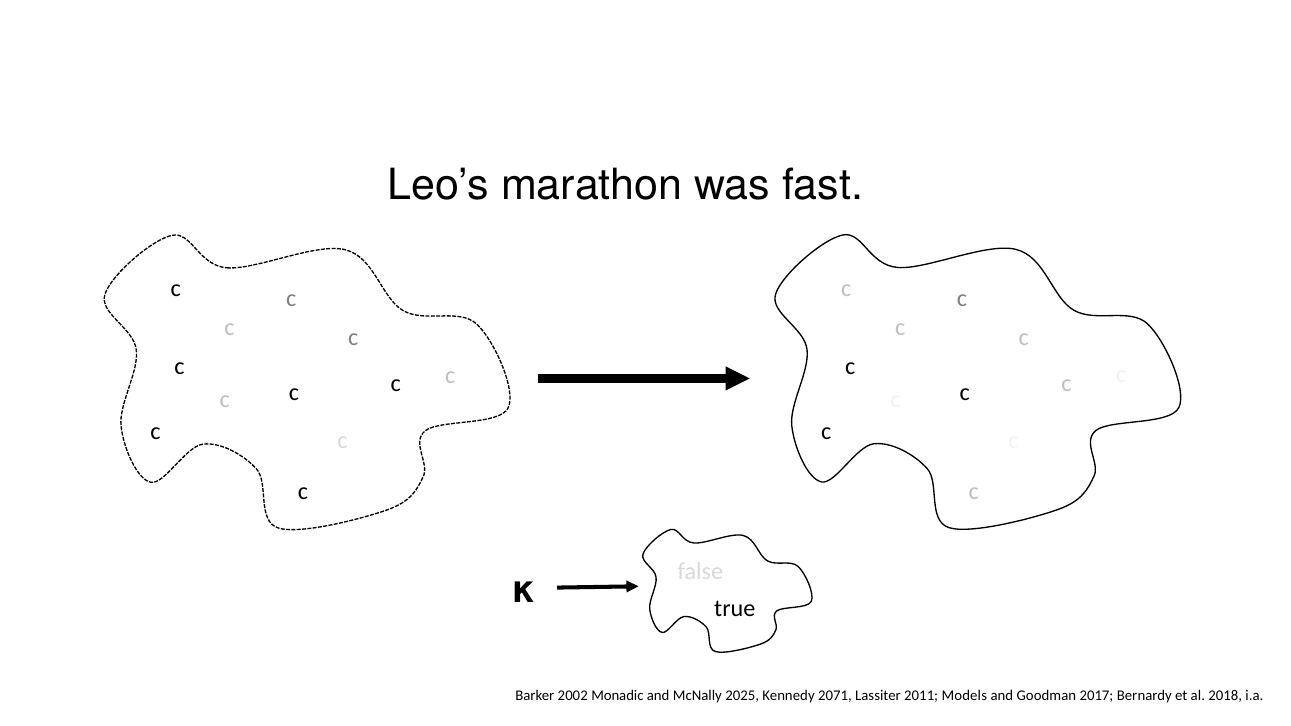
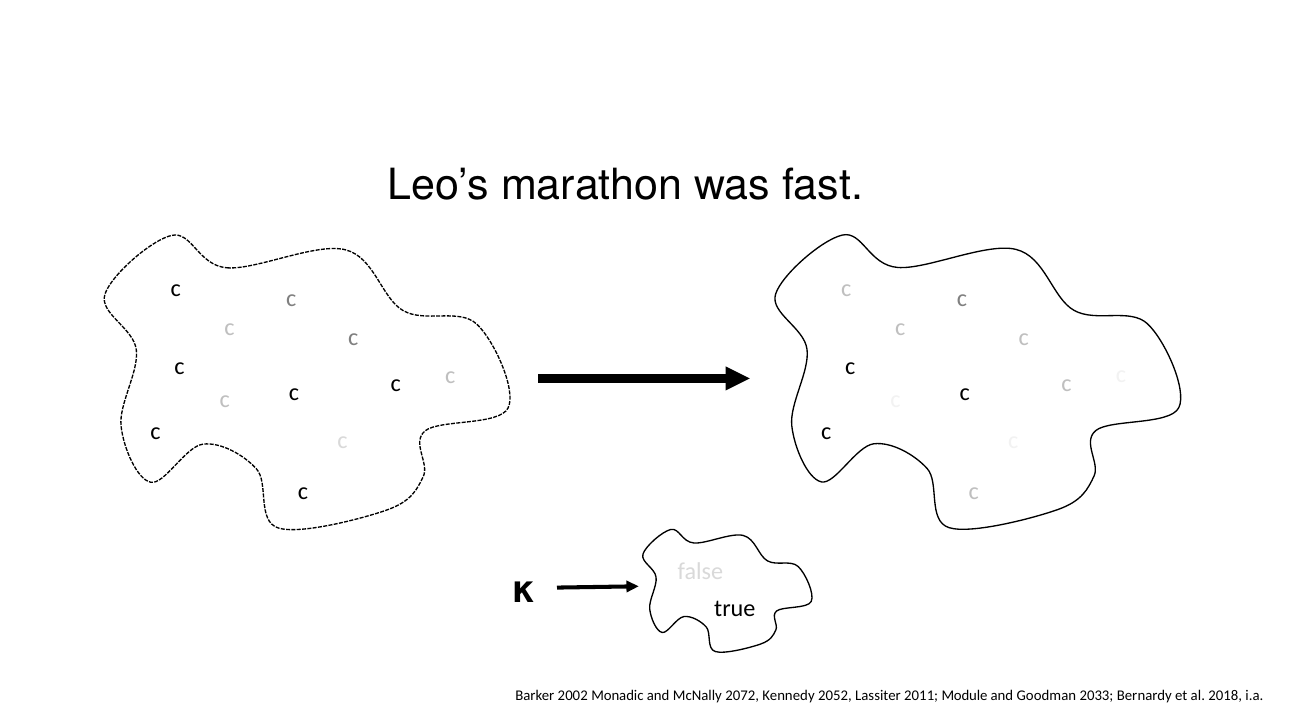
2025: 2025 -> 2072
2071: 2071 -> 2052
Models: Models -> Module
2017: 2017 -> 2033
